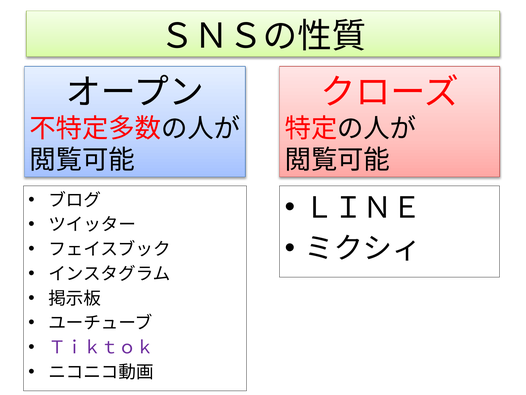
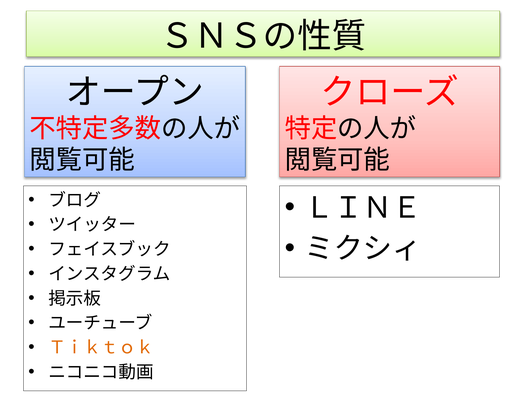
Ｔｉｋｔｏｋ colour: purple -> orange
